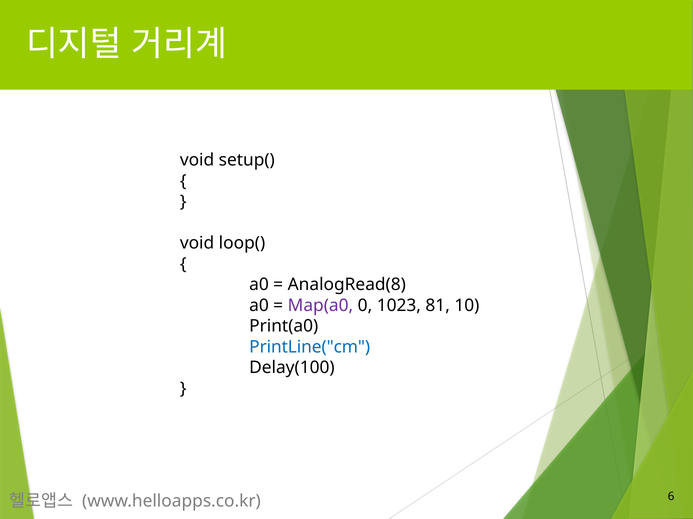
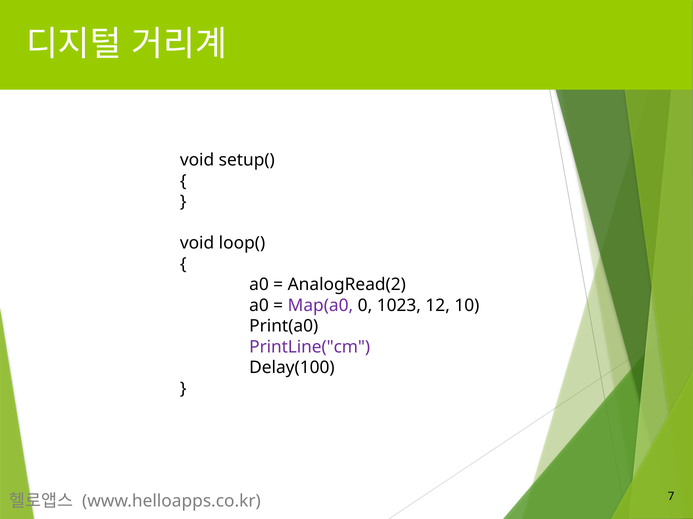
AnalogRead(8: AnalogRead(8 -> AnalogRead(2
81: 81 -> 12
PrintLine("cm colour: blue -> purple
6: 6 -> 7
